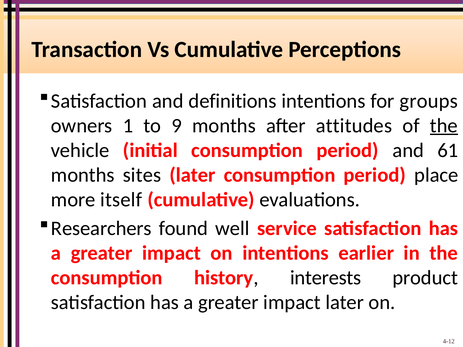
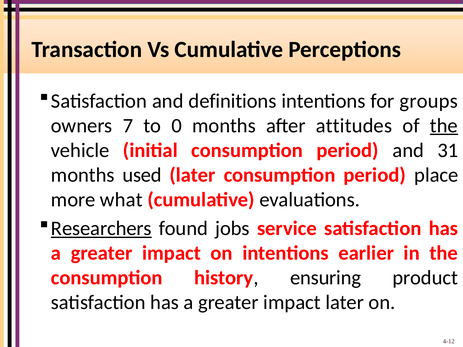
1: 1 -> 7
9: 9 -> 0
61: 61 -> 31
sites: sites -> used
itself: itself -> what
Researchers underline: none -> present
well: well -> jobs
interests: interests -> ensuring
